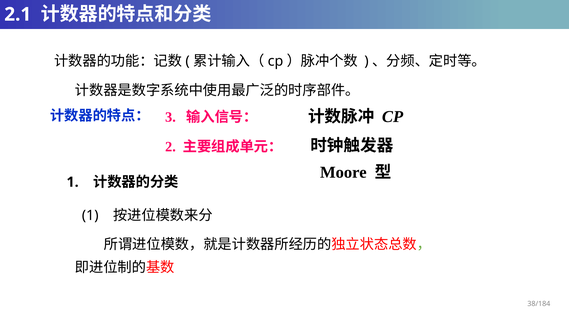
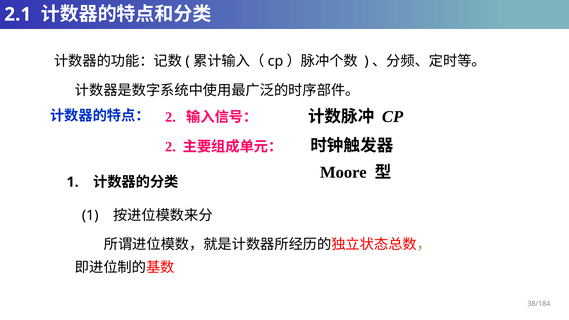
3 at (170, 117): 3 -> 2
